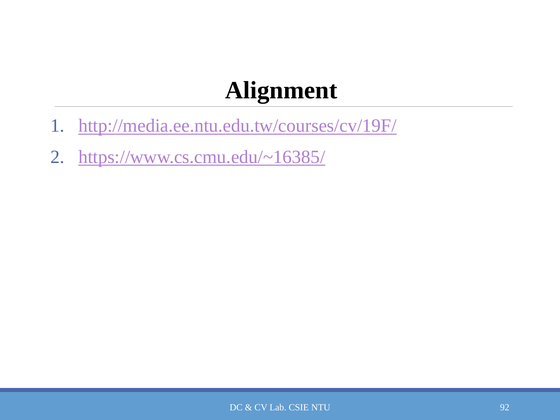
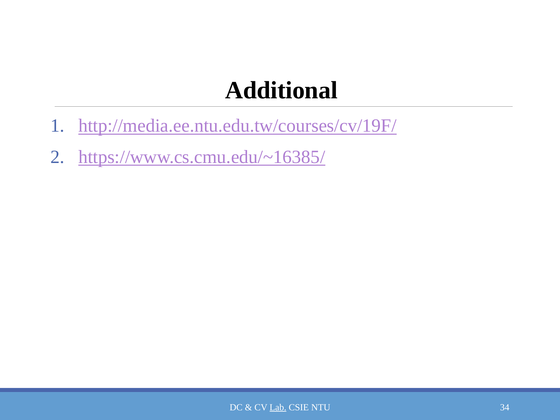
Alignment: Alignment -> Additional
Lab underline: none -> present
92: 92 -> 34
